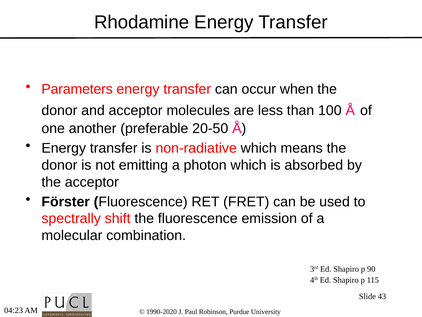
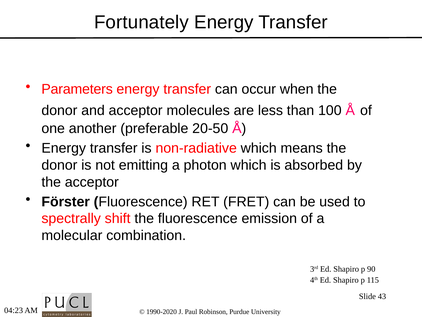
Rhodamine: Rhodamine -> Fortunately
